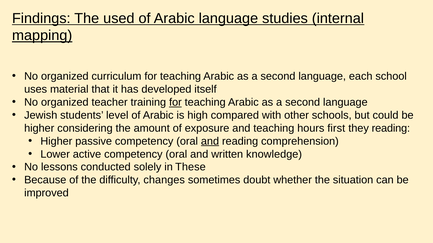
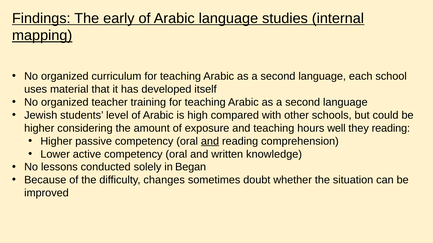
used: used -> early
for at (175, 103) underline: present -> none
first: first -> well
These: These -> Began
